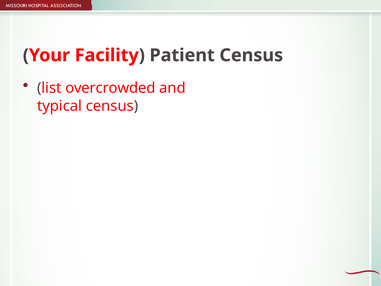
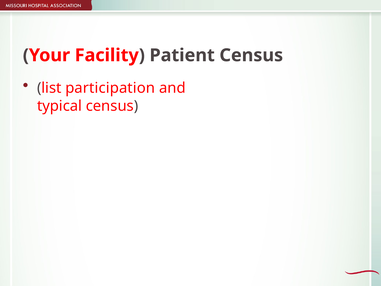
overcrowded: overcrowded -> participation
